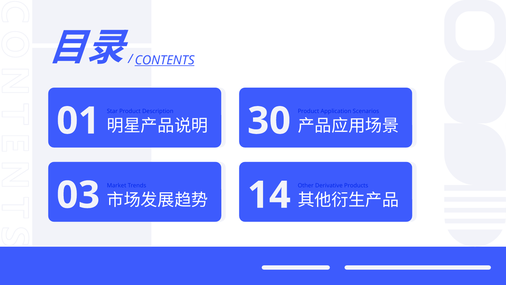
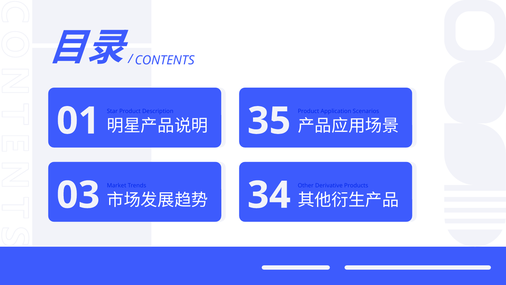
CONTENTS underline: present -> none
30: 30 -> 35
14: 14 -> 34
